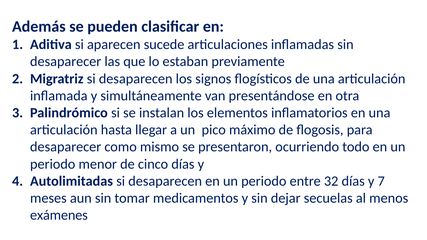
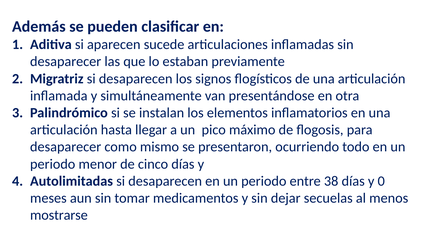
32: 32 -> 38
7: 7 -> 0
exámenes: exámenes -> mostrarse
